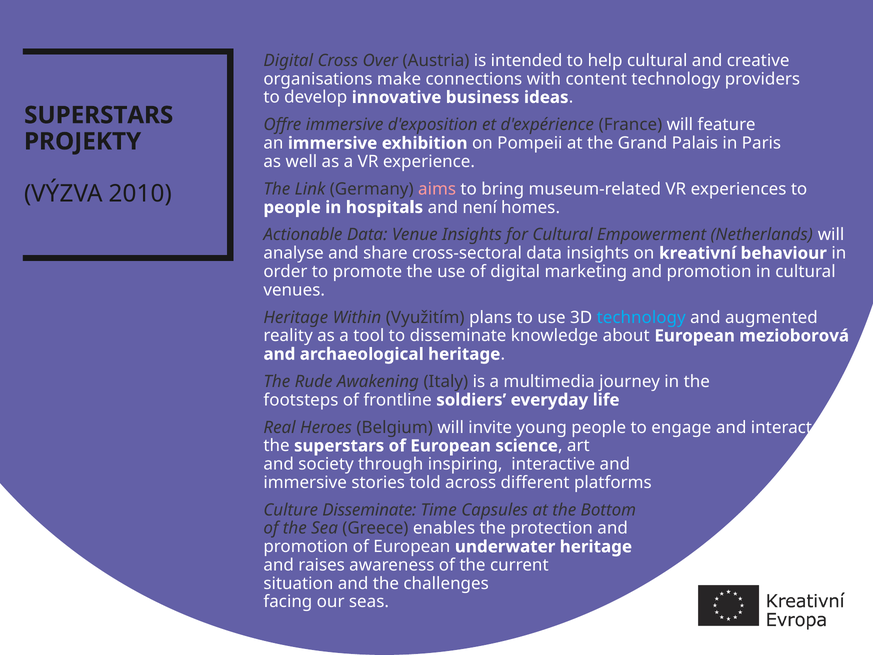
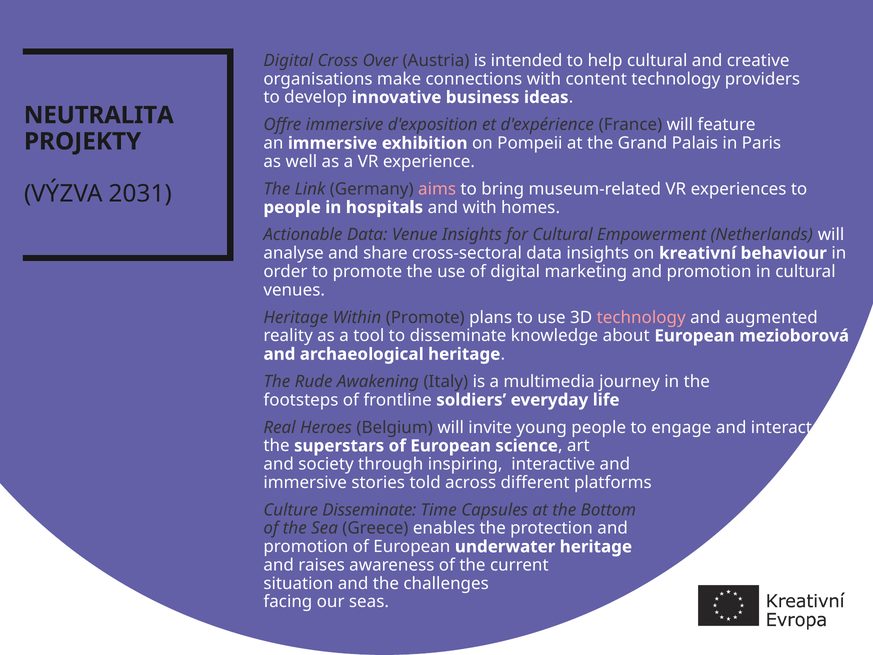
SUPERSTARS at (99, 115): SUPERSTARS -> NEUTRALITA
2010: 2010 -> 2031
and není: není -> with
Within Využitím: Využitím -> Promote
technology at (641, 317) colour: light blue -> pink
